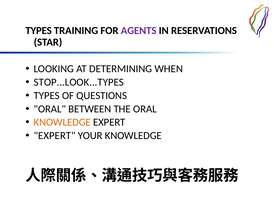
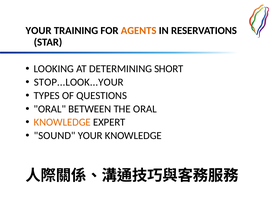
TYPES at (39, 31): TYPES -> YOUR
AGENTS colour: purple -> orange
WHEN: WHEN -> SHORT
STOP...LOOK...TYPES: STOP...LOOK...TYPES -> STOP...LOOK...YOUR
EXPERT at (55, 135): EXPERT -> SOUND
